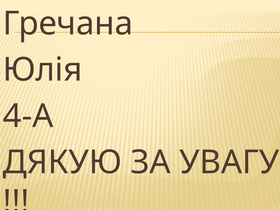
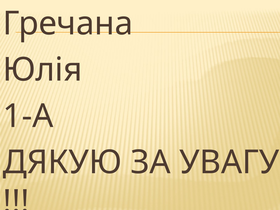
4-А: 4-А -> 1-А
